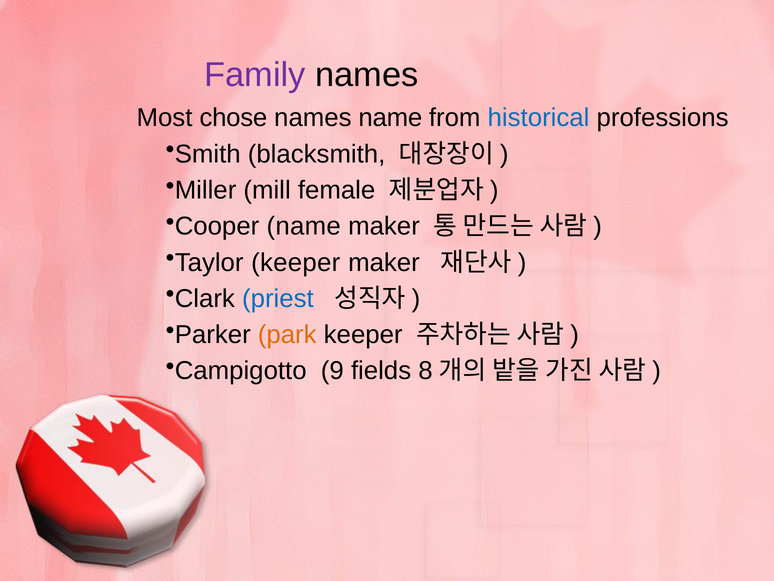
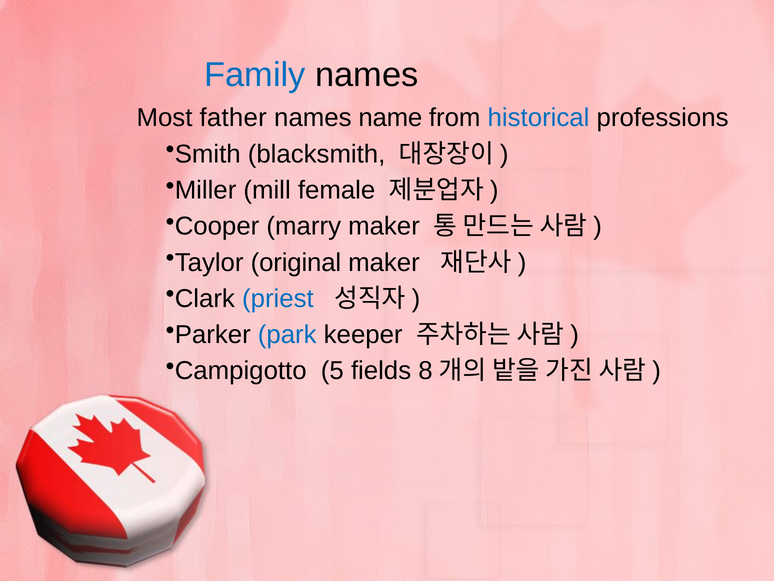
Family colour: purple -> blue
chose: chose -> father
name at (304, 226): name -> marry
Taylor keeper: keeper -> original
park colour: orange -> blue
9: 9 -> 5
